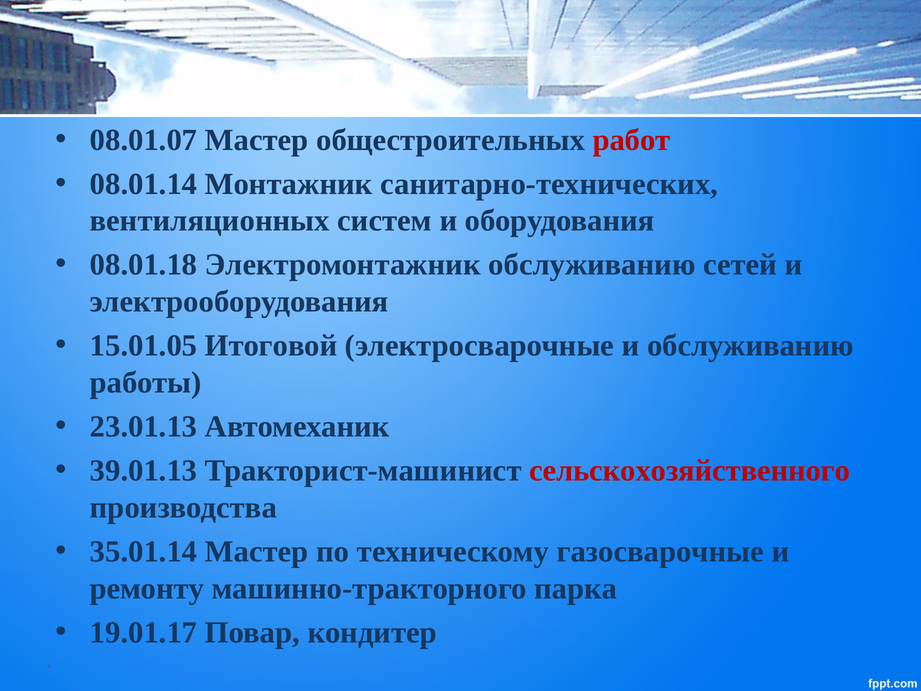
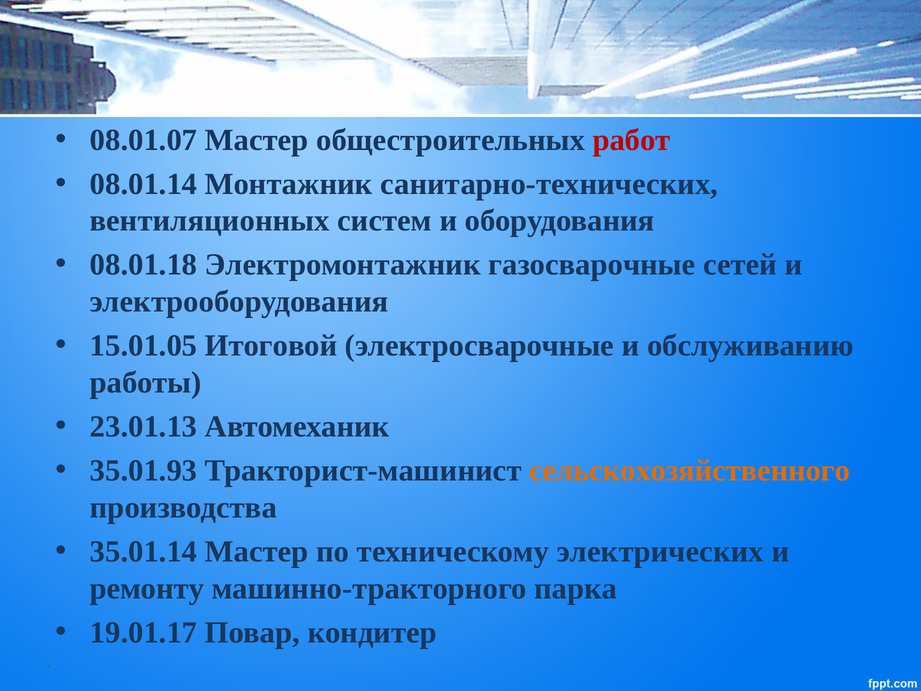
Электромонтажник обслуживанию: обслуживанию -> газосварочные
39.01.13: 39.01.13 -> 35.01.93
сельскохозяйственного colour: red -> orange
газосварочные: газосварочные -> электрических
